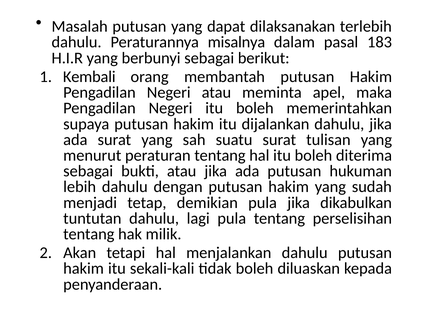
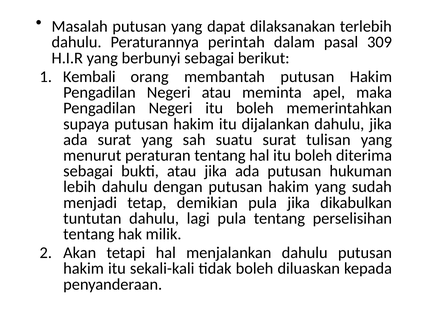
misalnya: misalnya -> perintah
183: 183 -> 309
